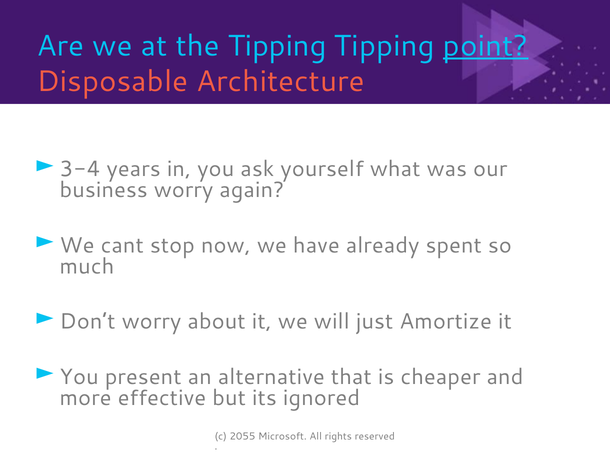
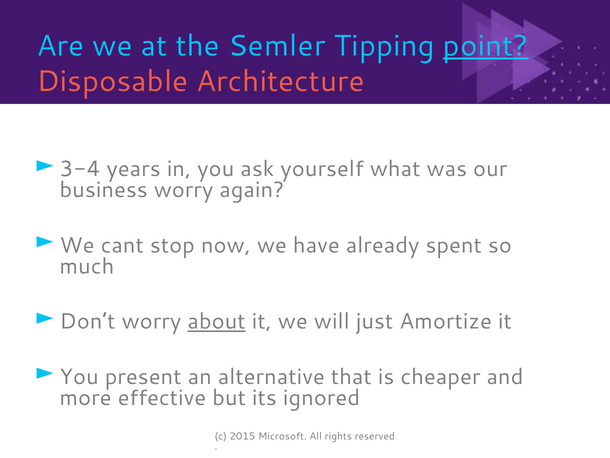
the Tipping: Tipping -> Semler
about underline: none -> present
2055: 2055 -> 2015
